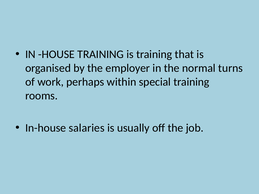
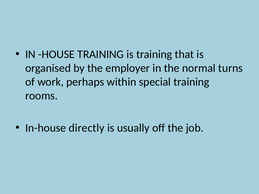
salaries: salaries -> directly
